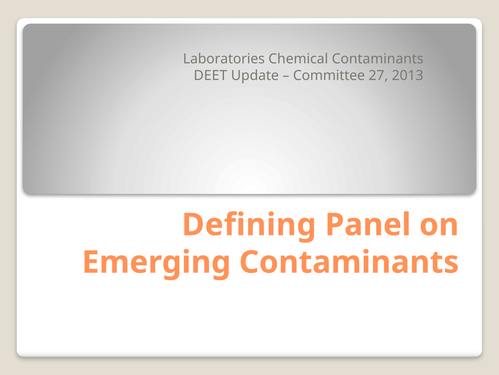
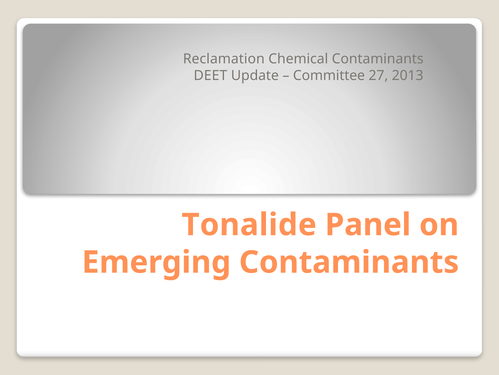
Laboratories: Laboratories -> Reclamation
Defining: Defining -> Tonalide
